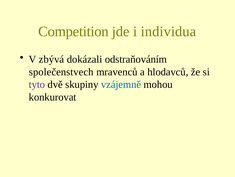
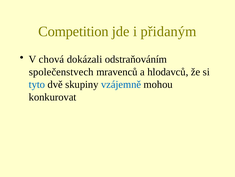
individua: individua -> přidaným
zbývá: zbývá -> chová
tyto colour: purple -> blue
